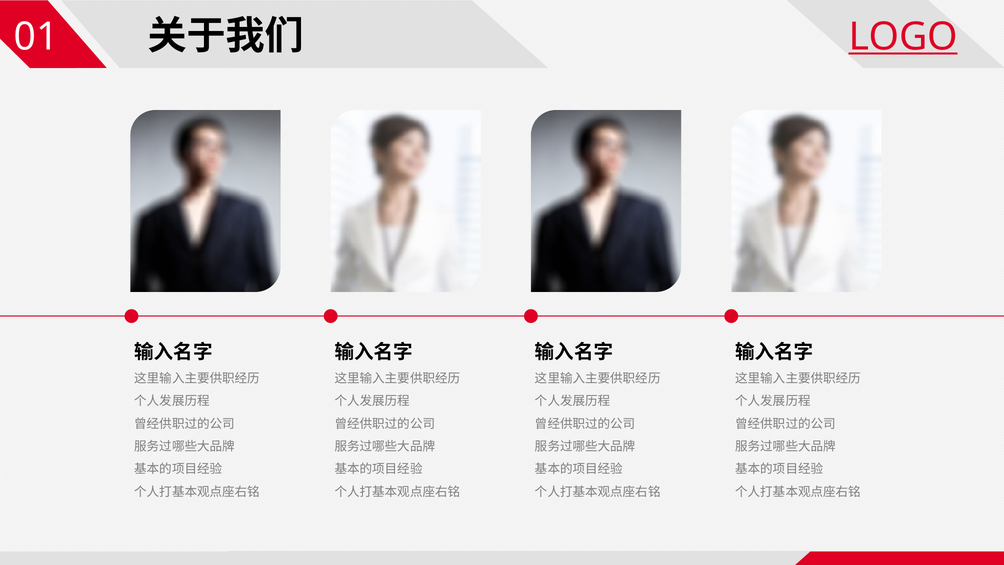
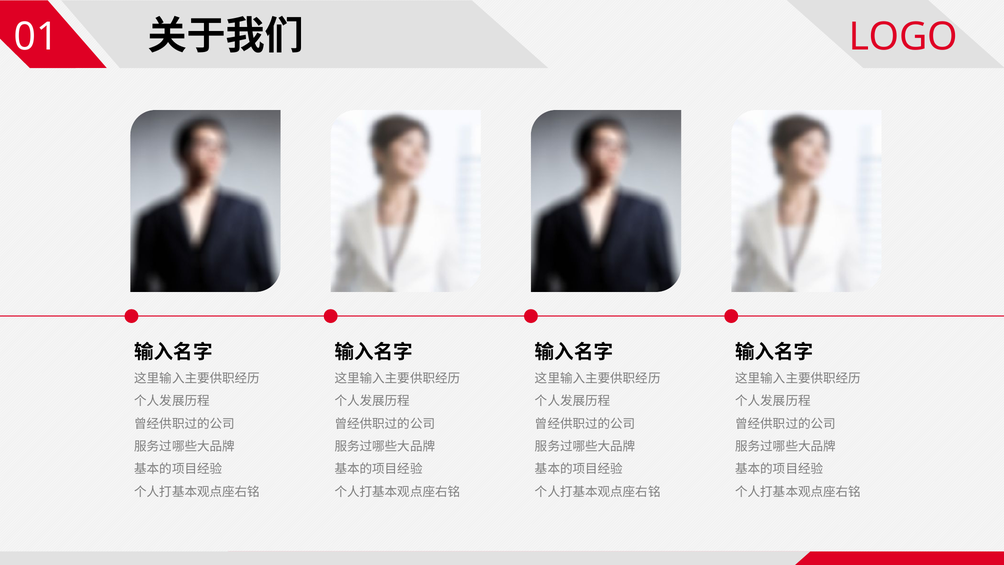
LOGO underline: present -> none
